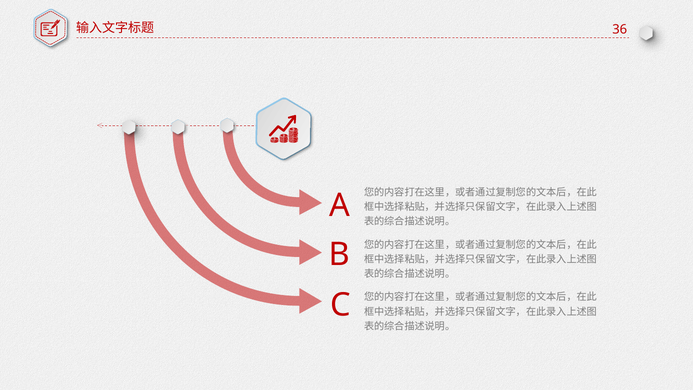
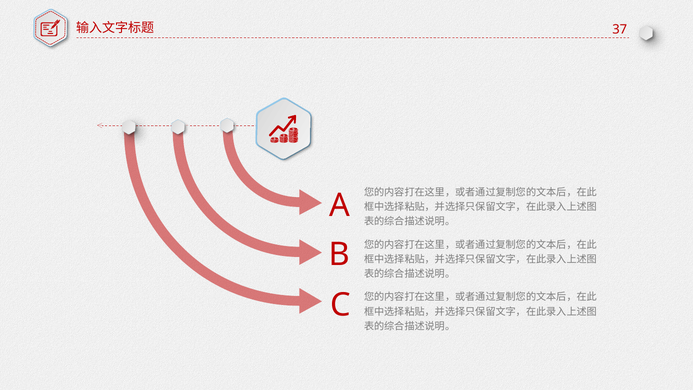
36: 36 -> 37
